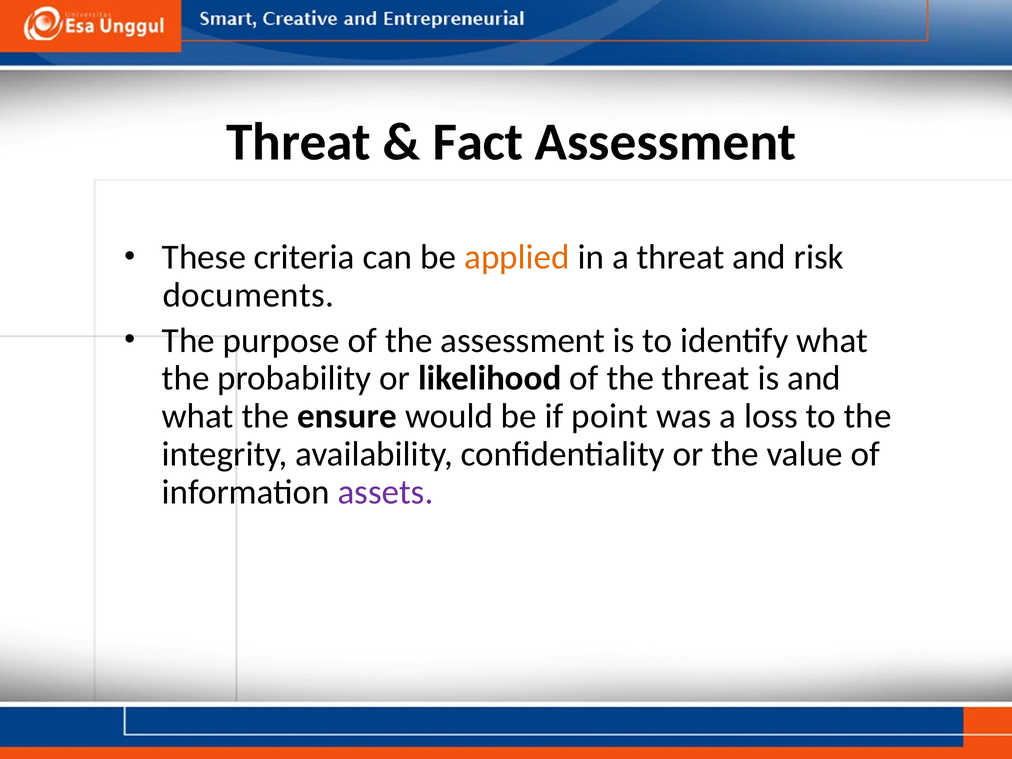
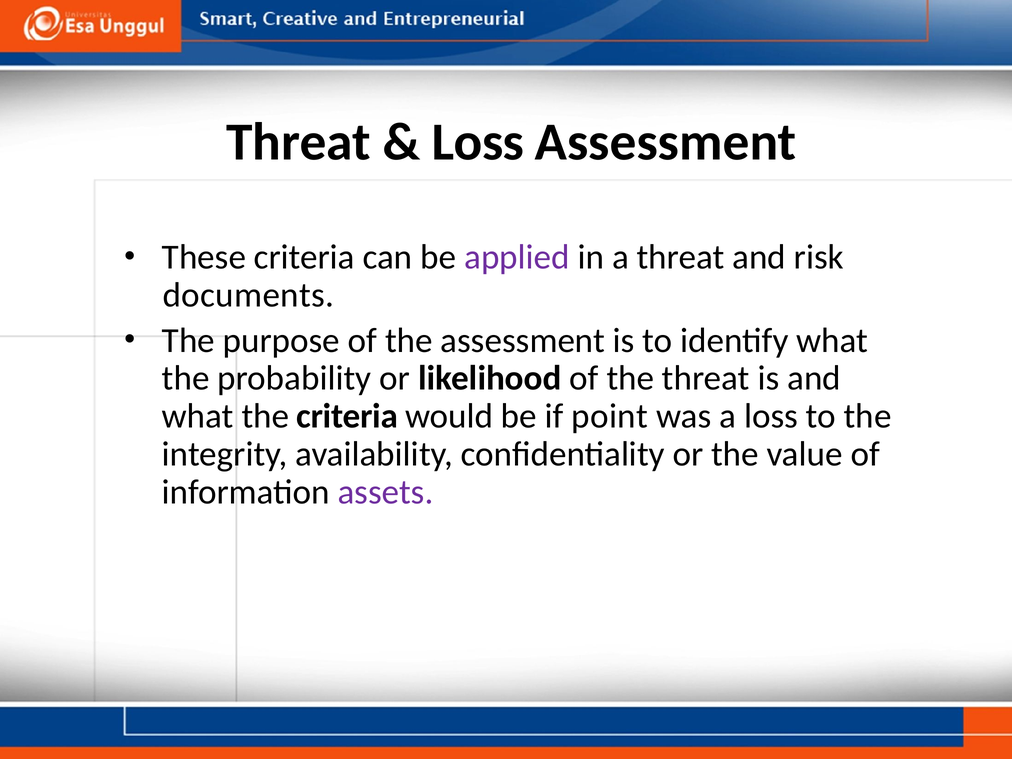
Fact at (478, 142): Fact -> Loss
applied colour: orange -> purple
the ensure: ensure -> criteria
